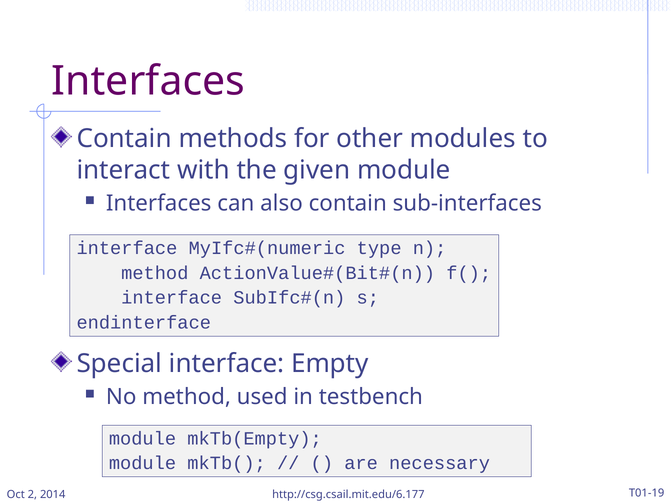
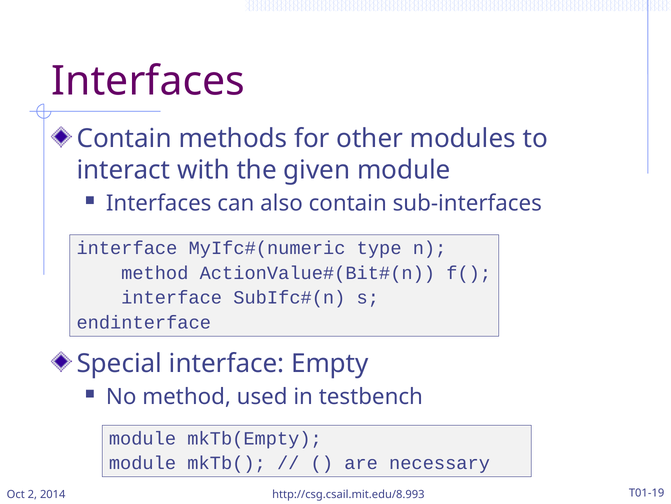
http://csg.csail.mit.edu/6.177: http://csg.csail.mit.edu/6.177 -> http://csg.csail.mit.edu/8.993
